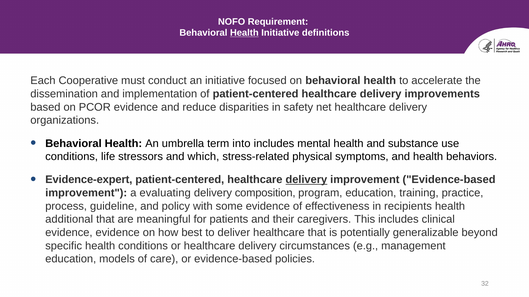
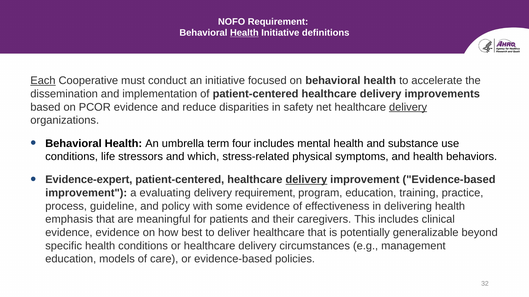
Each underline: none -> present
delivery at (408, 107) underline: none -> present
into: into -> four
delivery composition: composition -> requirement
recipients: recipients -> delivering
additional: additional -> emphasis
